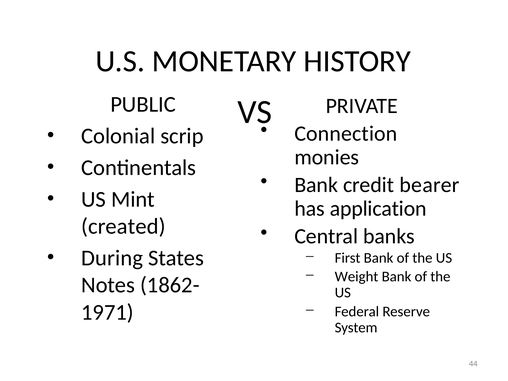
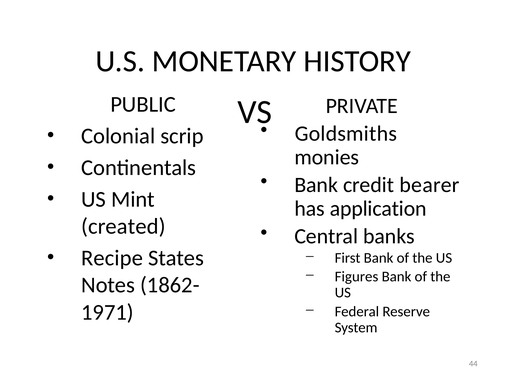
Connection: Connection -> Goldsmiths
During: During -> Recipe
Weight: Weight -> Figures
